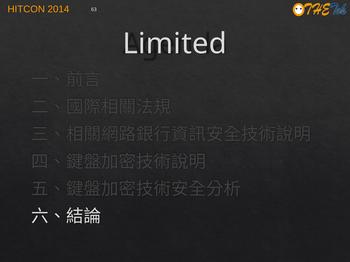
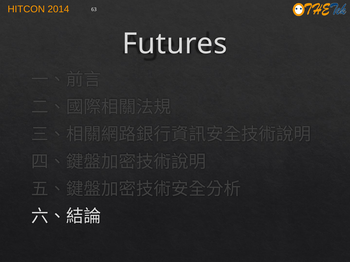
Limited: Limited -> Futures
